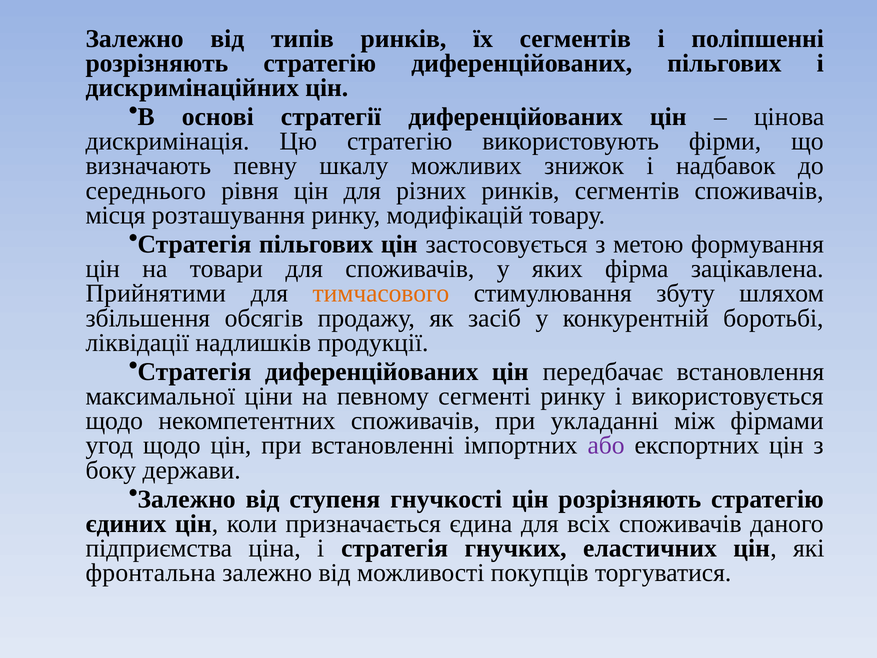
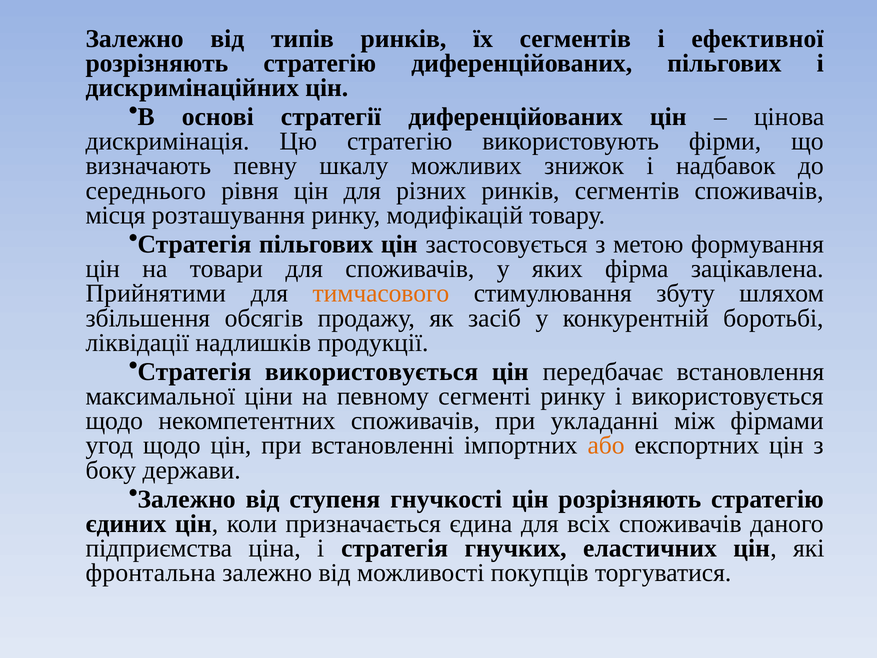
поліпшенні: поліпшенні -> ефективної
Стратегія диференційованих: диференційованих -> використовується
або colour: purple -> orange
